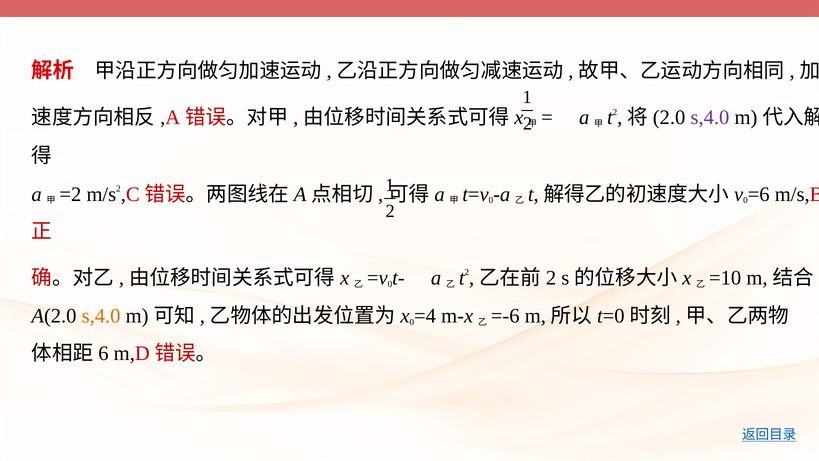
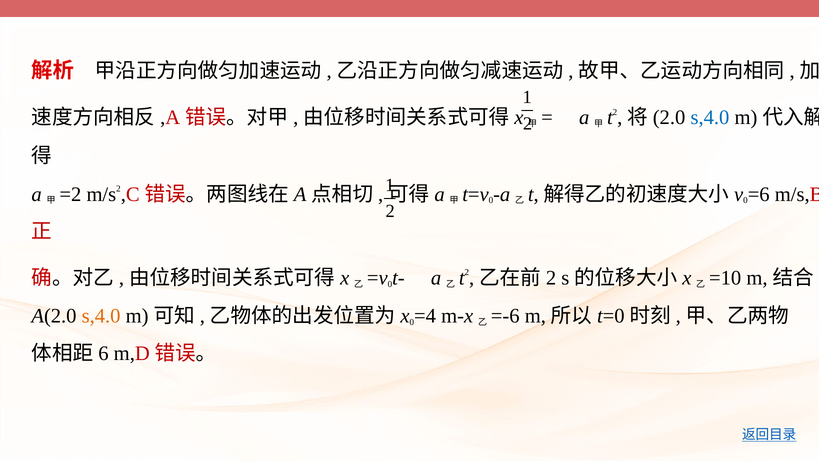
s,4.0 at (710, 118) colour: purple -> blue
